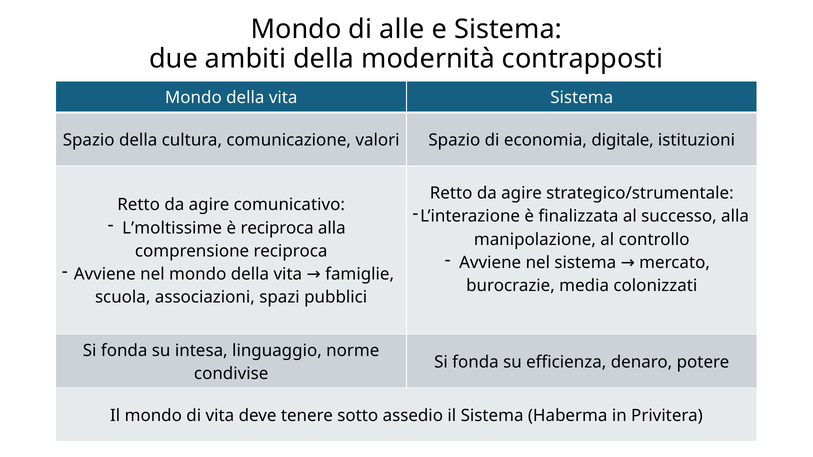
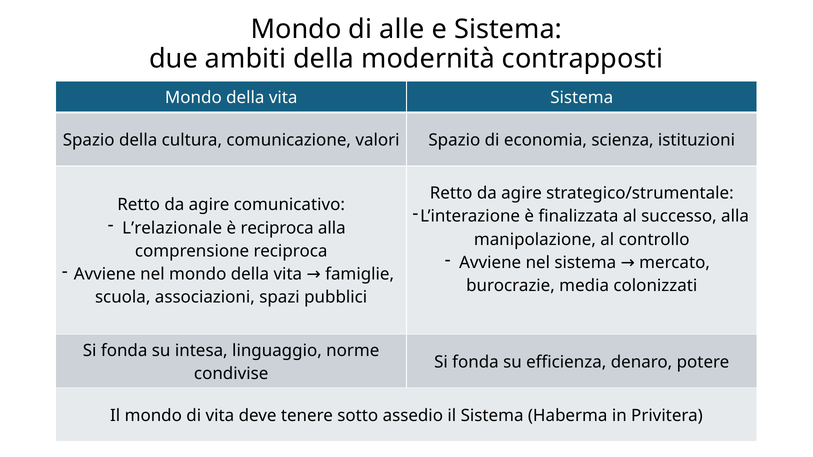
digitale: digitale -> scienza
L’moltissime: L’moltissime -> L’relazionale
